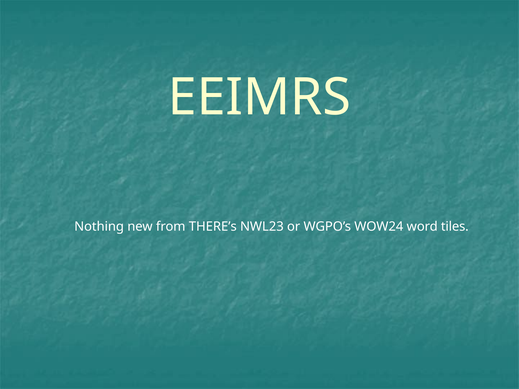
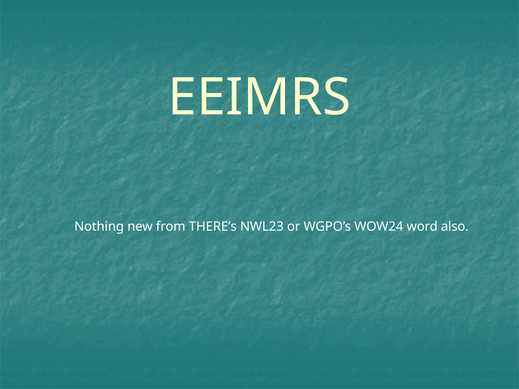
tiles: tiles -> also
